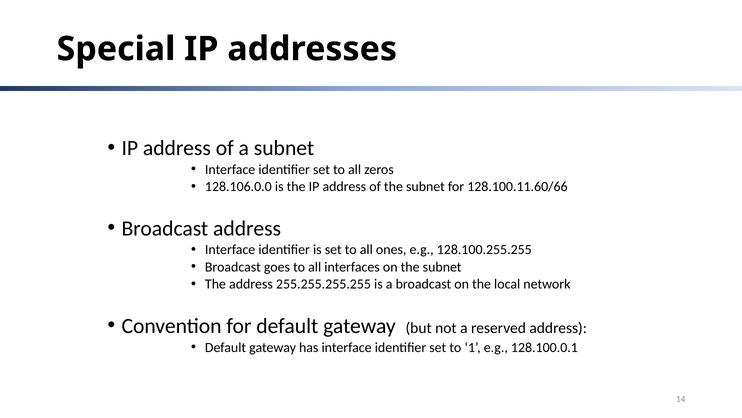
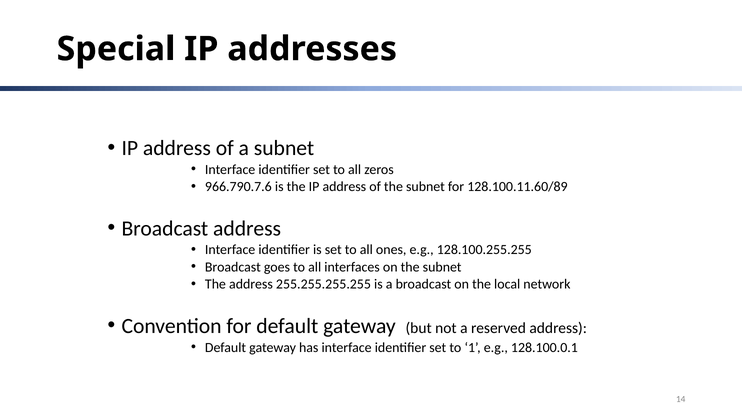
128.106.0.0: 128.106.0.0 -> 966.790.7.6
128.100.11.60/66: 128.100.11.60/66 -> 128.100.11.60/89
